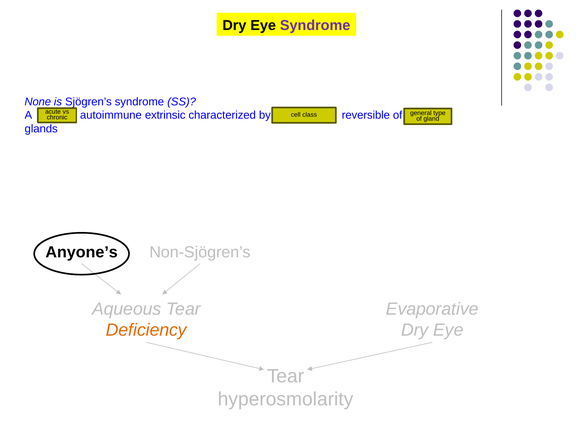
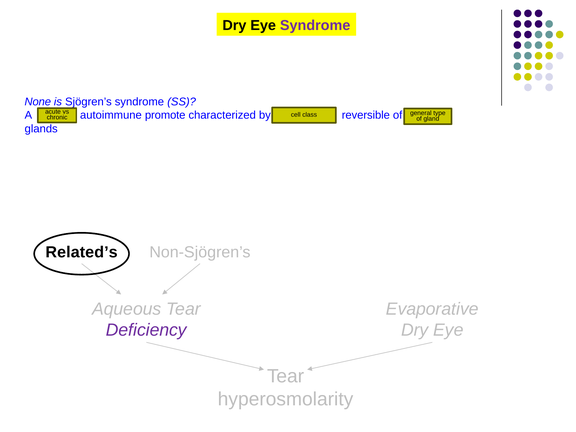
extrinsic: extrinsic -> promote
Anyone’s: Anyone’s -> Related’s
Deficiency colour: orange -> purple
